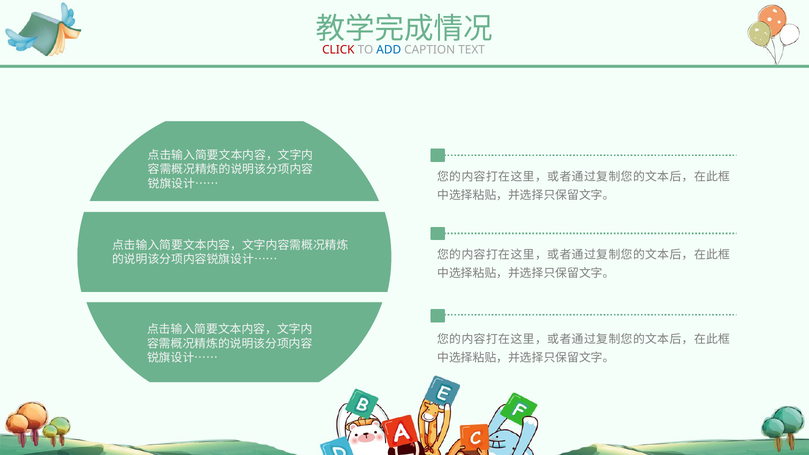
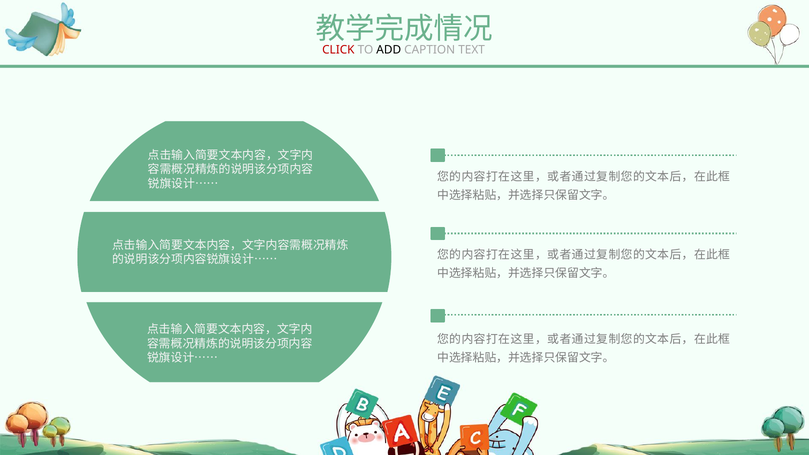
ADD colour: blue -> black
